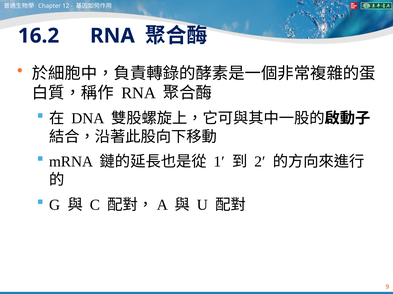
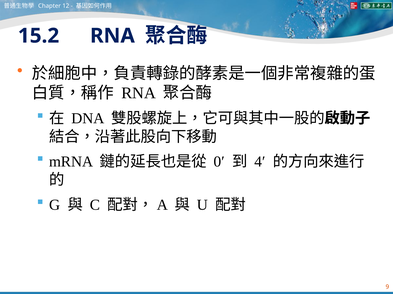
16.2: 16.2 -> 15.2
1′: 1′ -> 0′
2′: 2′ -> 4′
